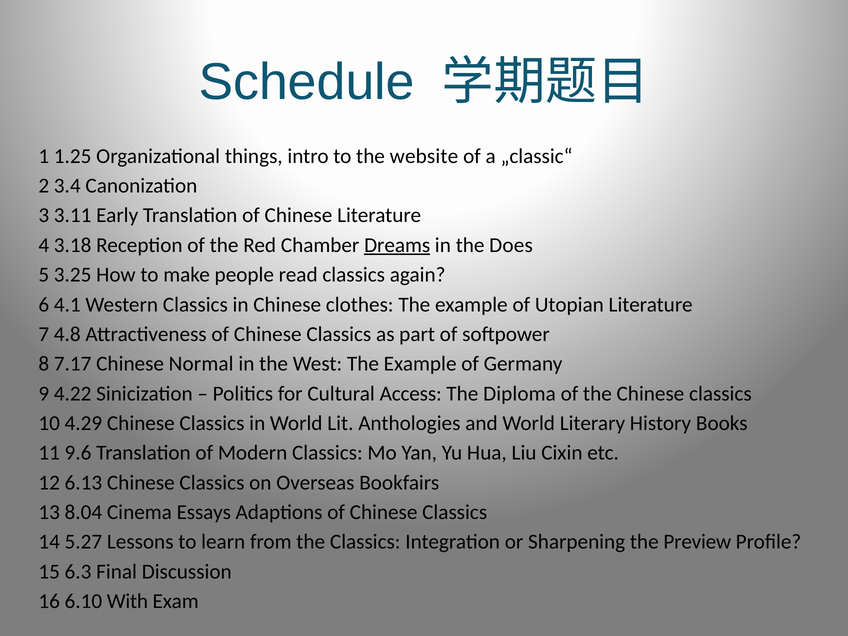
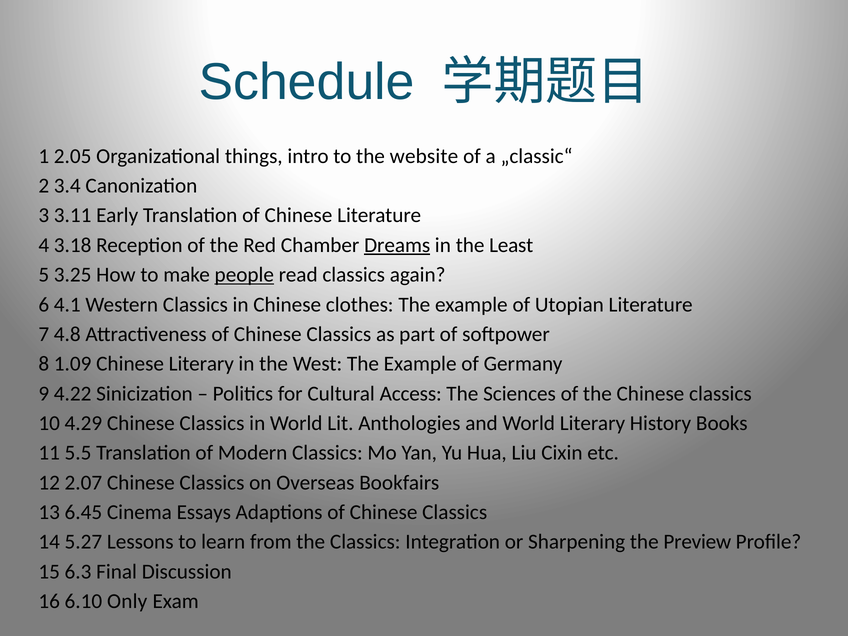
1.25: 1.25 -> 2.05
Does: Does -> Least
people underline: none -> present
7.17: 7.17 -> 1.09
Chinese Normal: Normal -> Literary
Diploma: Diploma -> Sciences
9.6: 9.6 -> 5.5
6.13: 6.13 -> 2.07
8.04: 8.04 -> 6.45
With: With -> Only
